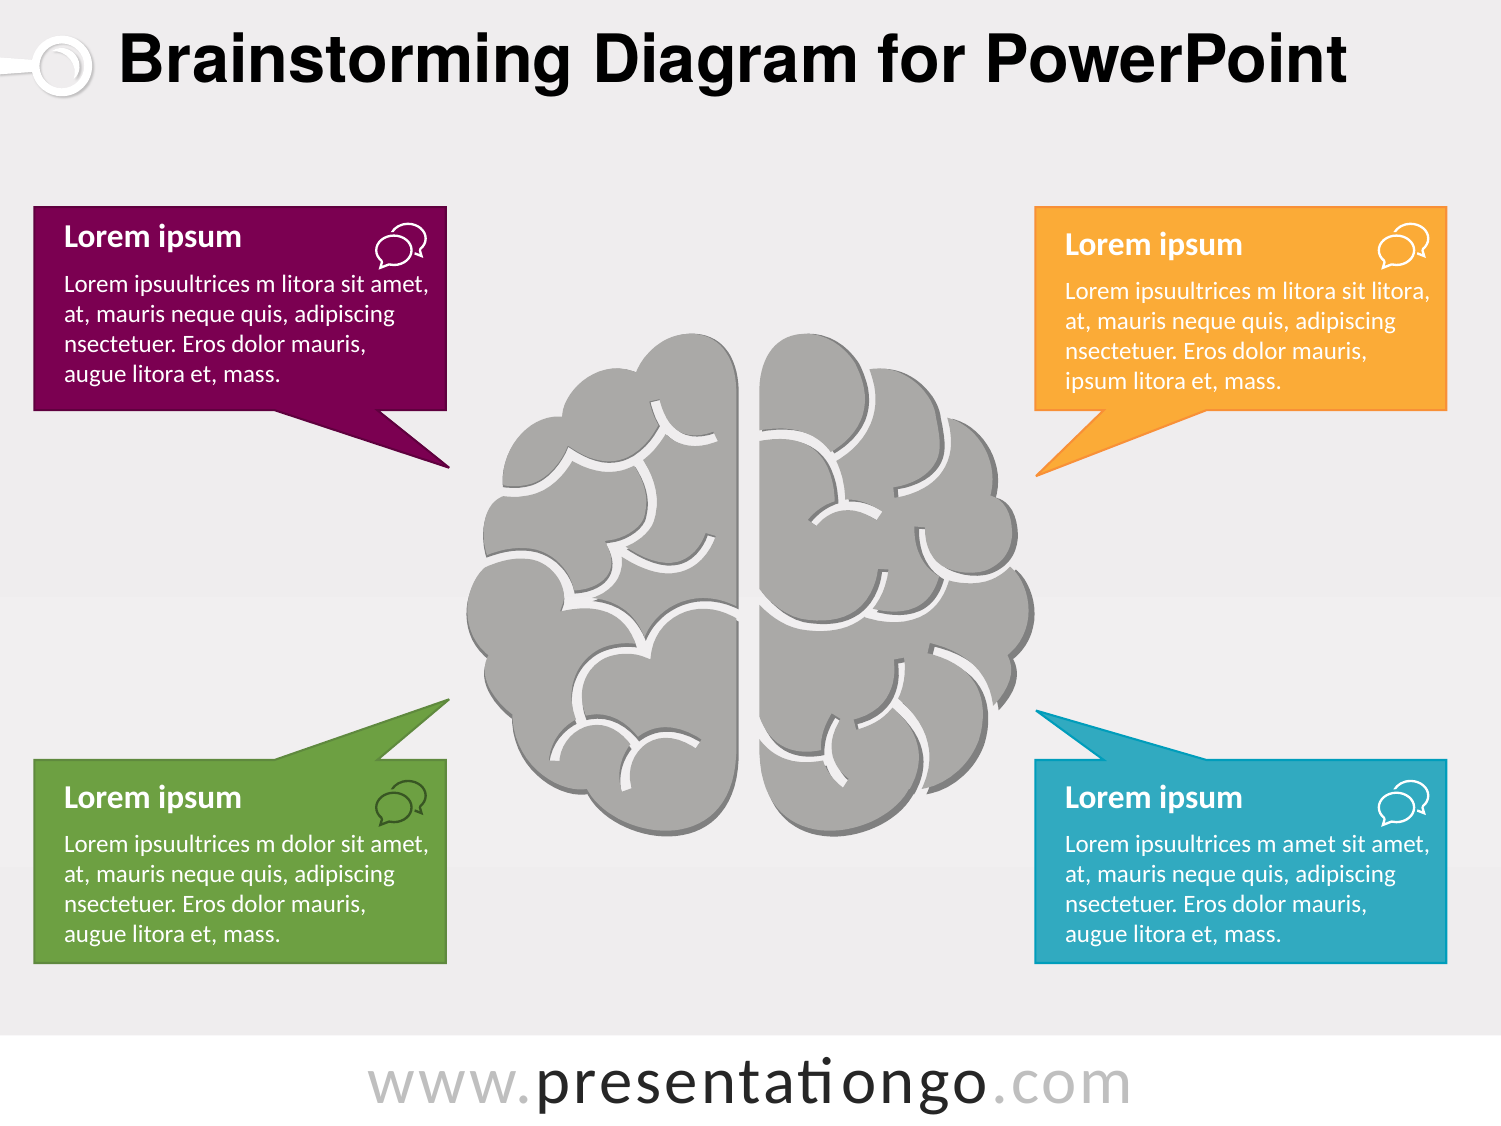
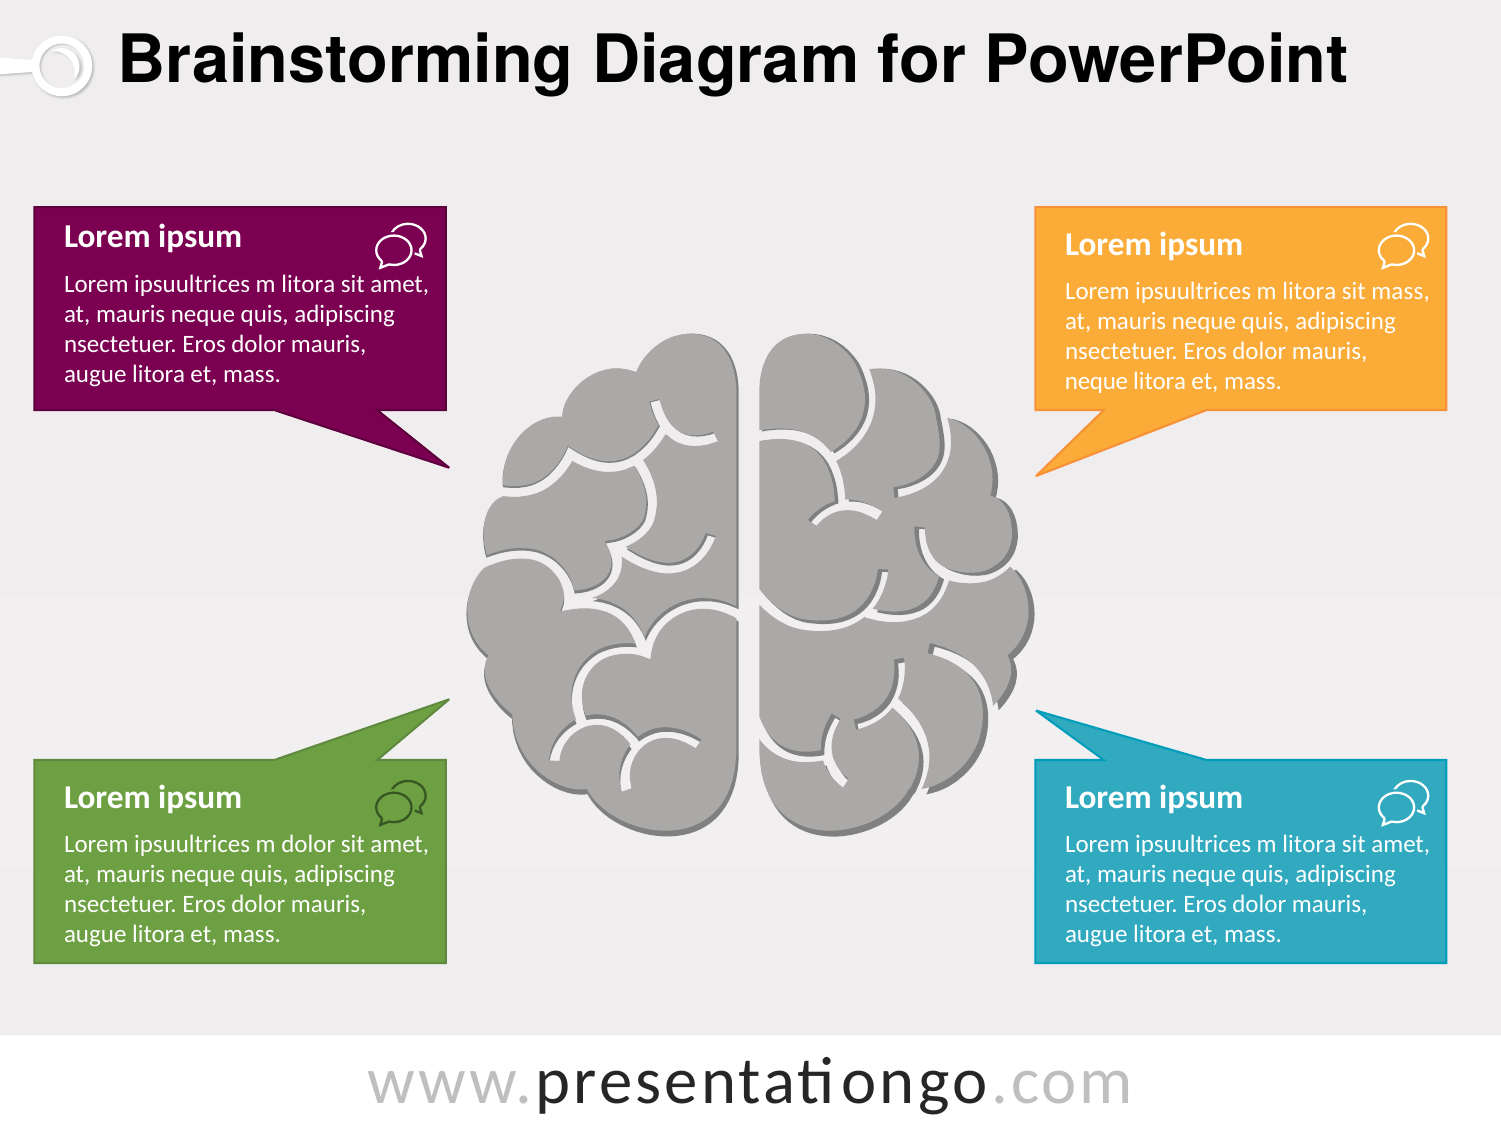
sit litora: litora -> mass
ipsum at (1096, 382): ipsum -> neque
amet at (1309, 844): amet -> litora
